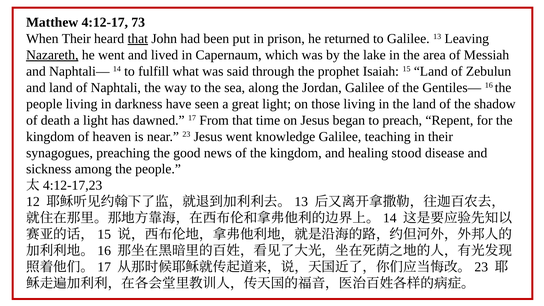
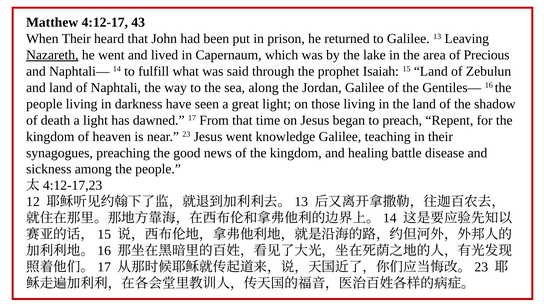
73: 73 -> 43
that at (138, 39) underline: present -> none
Messiah: Messiah -> Precious
stood: stood -> battle
